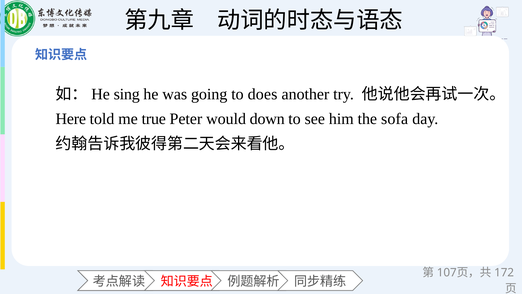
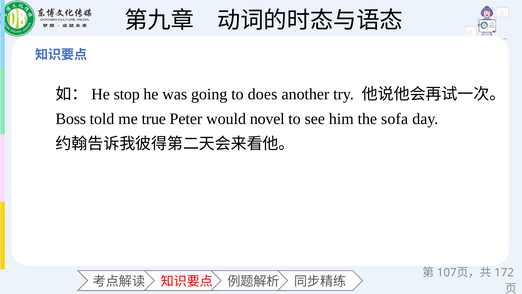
sing: sing -> stop
Here: Here -> Boss
down: down -> novel
